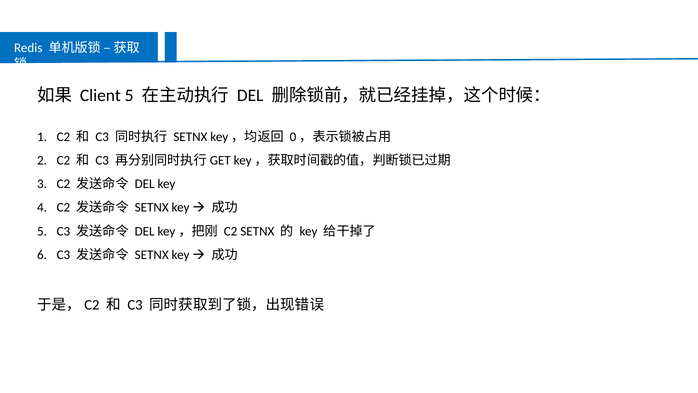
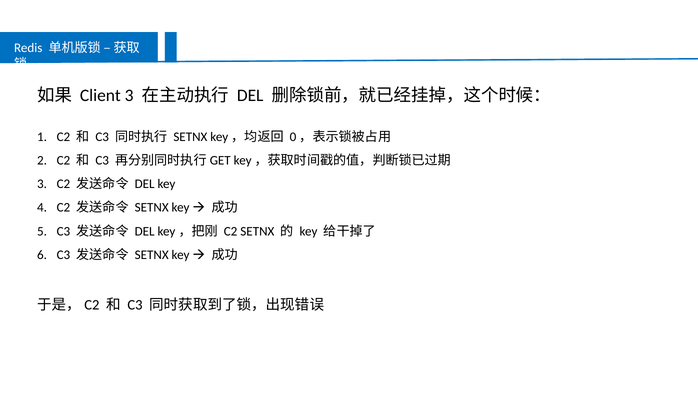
Client 5: 5 -> 3
